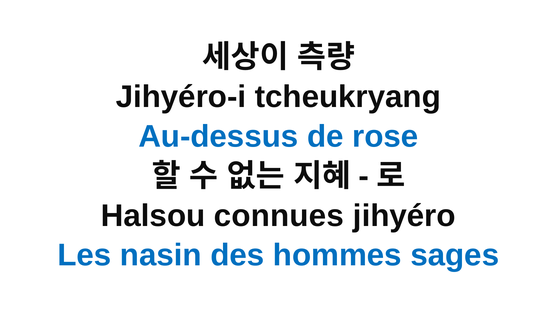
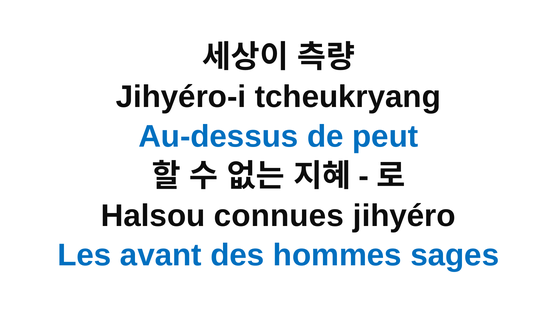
rose: rose -> peut
nasin: nasin -> avant
